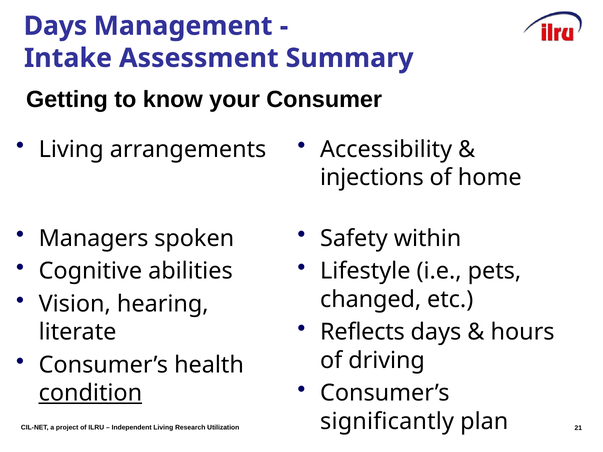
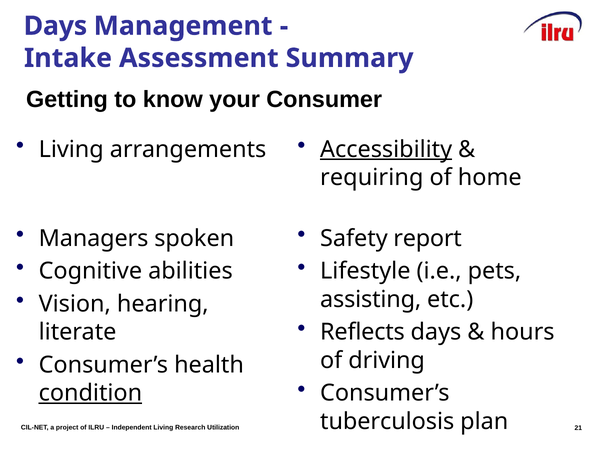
Accessibility underline: none -> present
injections: injections -> requiring
within: within -> report
changed: changed -> assisting
significantly: significantly -> tuberculosis
